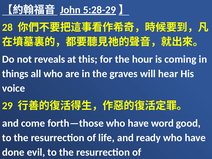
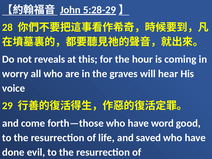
things: things -> worry
ready: ready -> saved
